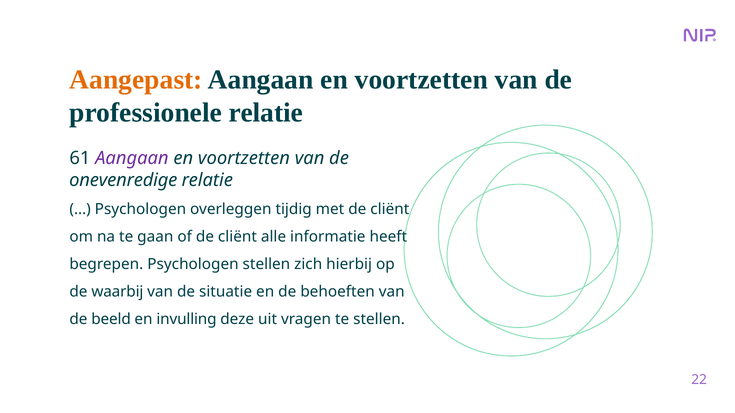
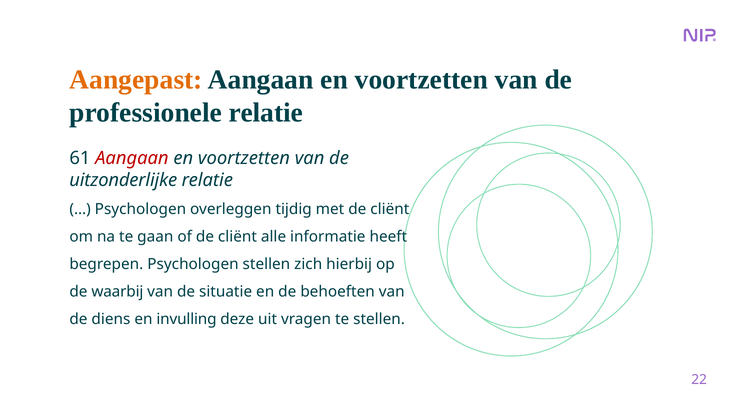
Aangaan at (132, 158) colour: purple -> red
onevenredige: onevenredige -> uitzonderlijke
beeld: beeld -> diens
